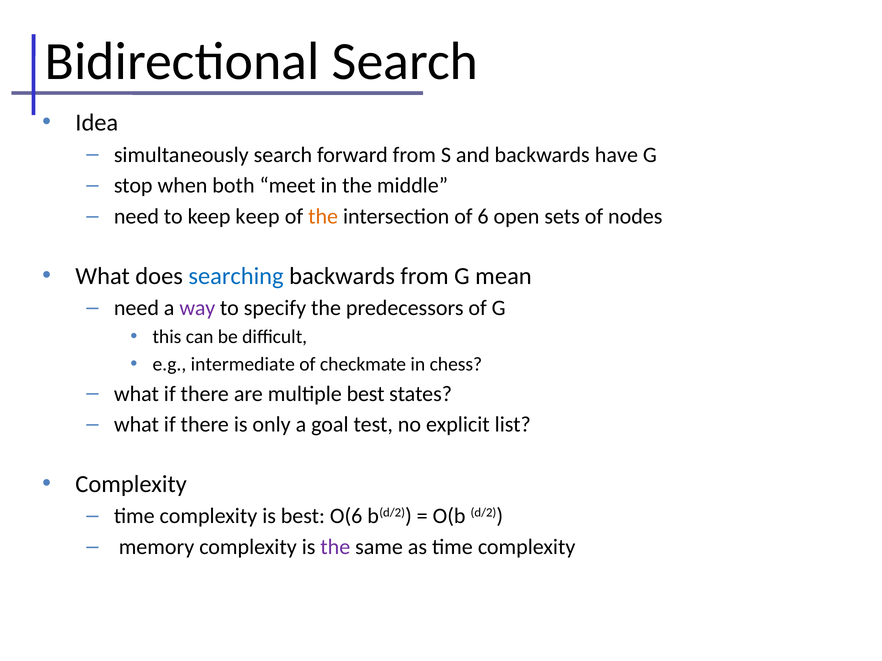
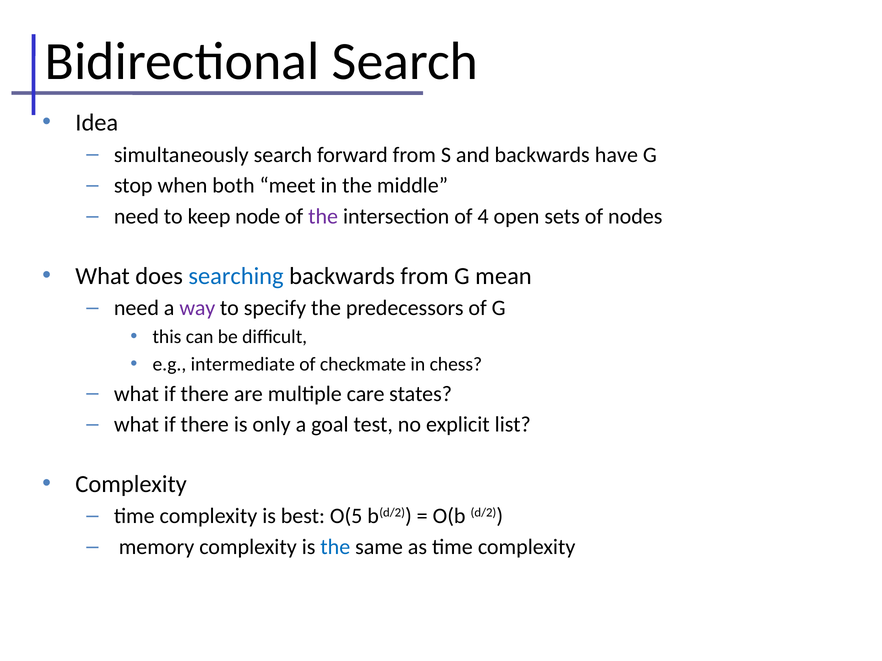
keep keep: keep -> node
the at (323, 217) colour: orange -> purple
6: 6 -> 4
multiple best: best -> care
O(6: O(6 -> O(5
the at (335, 547) colour: purple -> blue
